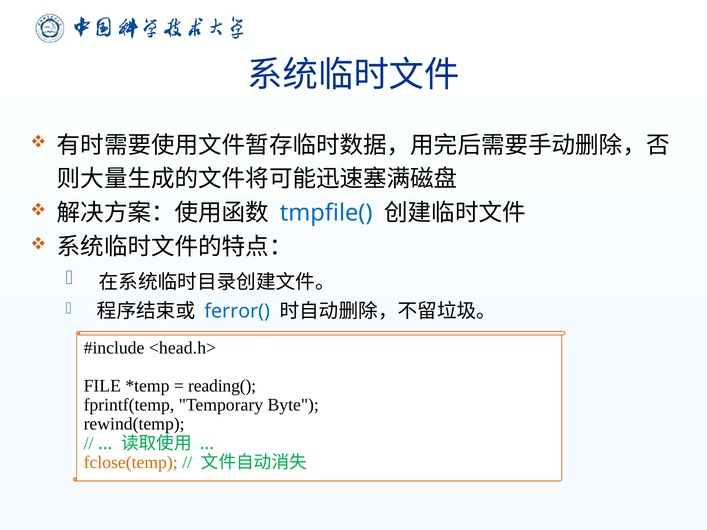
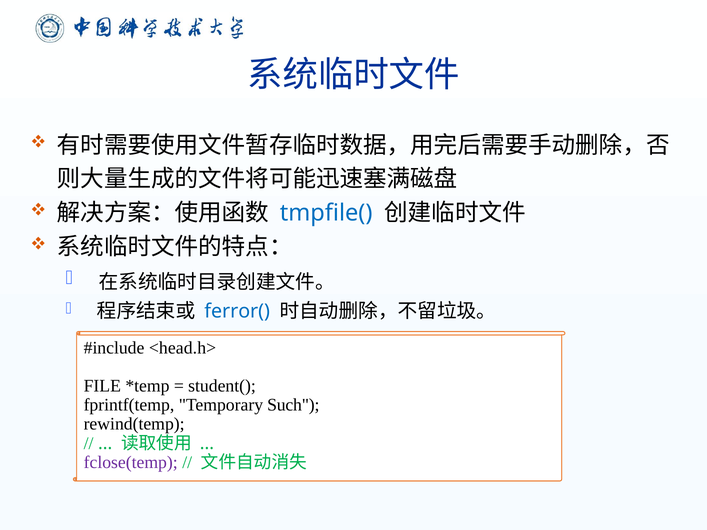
reading(: reading( -> student(
Byte: Byte -> Such
fclose(temp colour: orange -> purple
